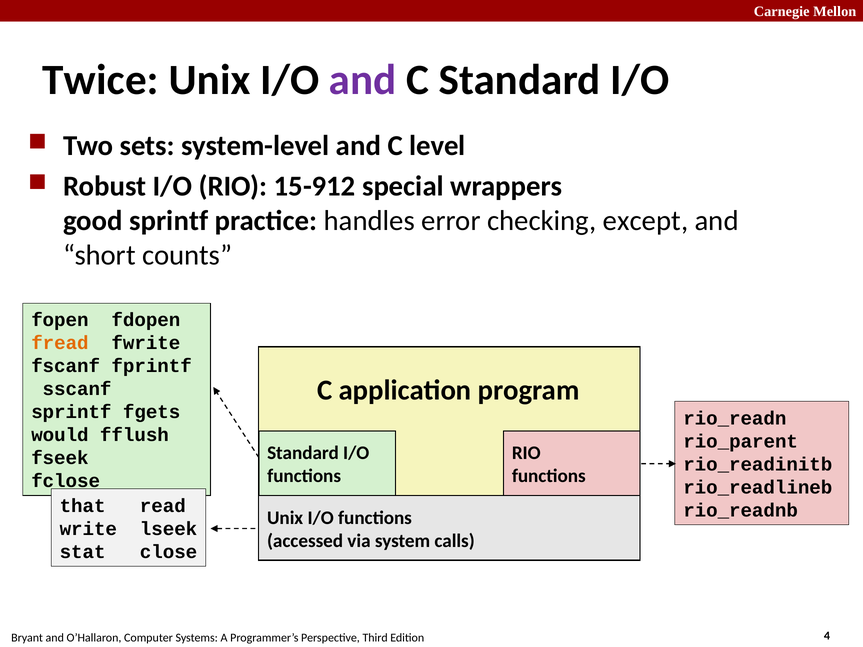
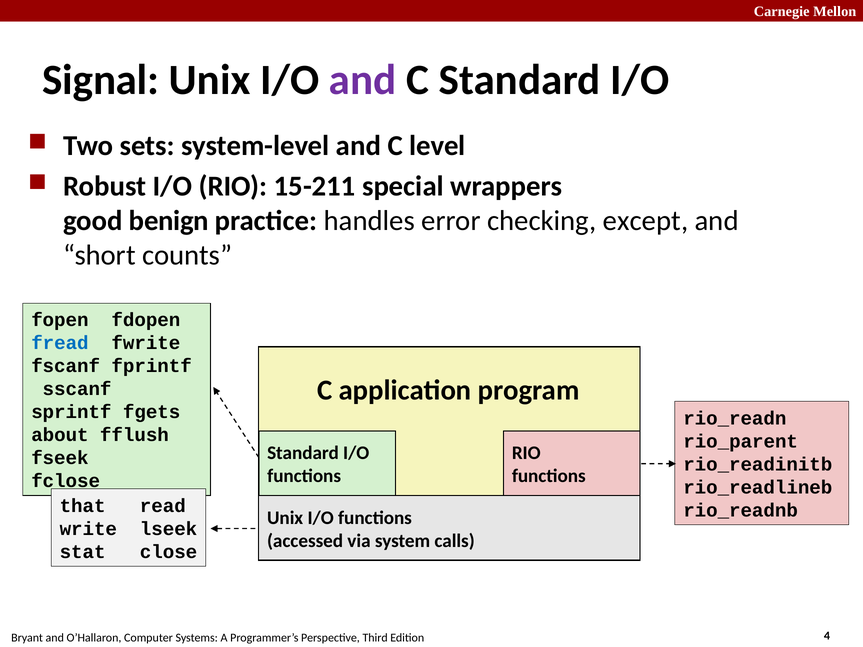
Twice: Twice -> Signal
15-912: 15-912 -> 15-211
good sprintf: sprintf -> benign
fread colour: orange -> blue
would: would -> about
